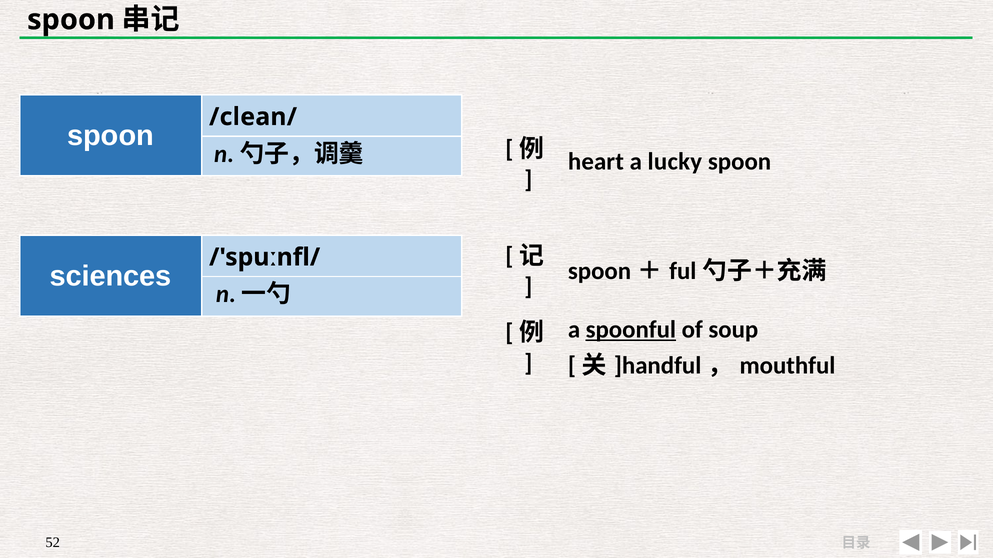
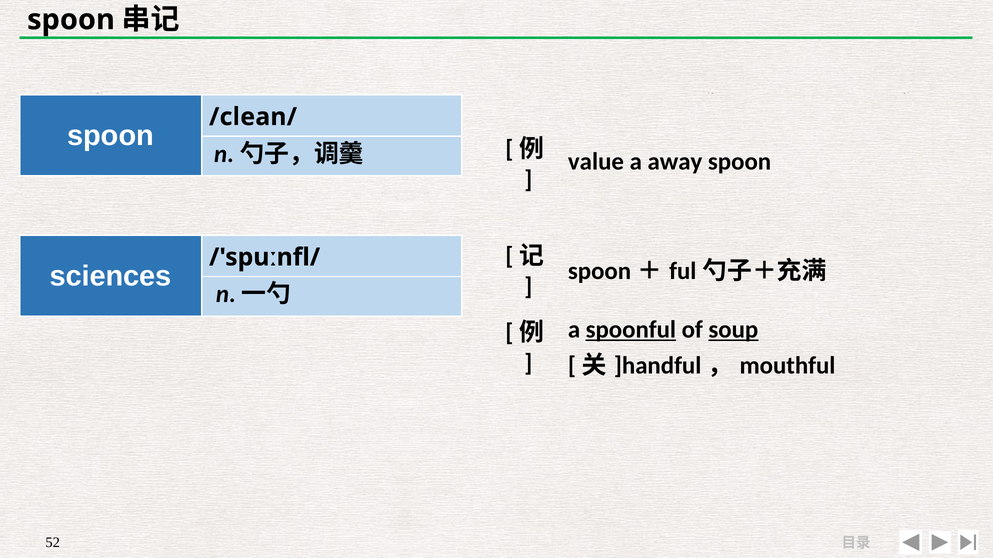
heart: heart -> value
lucky: lucky -> away
soup underline: none -> present
